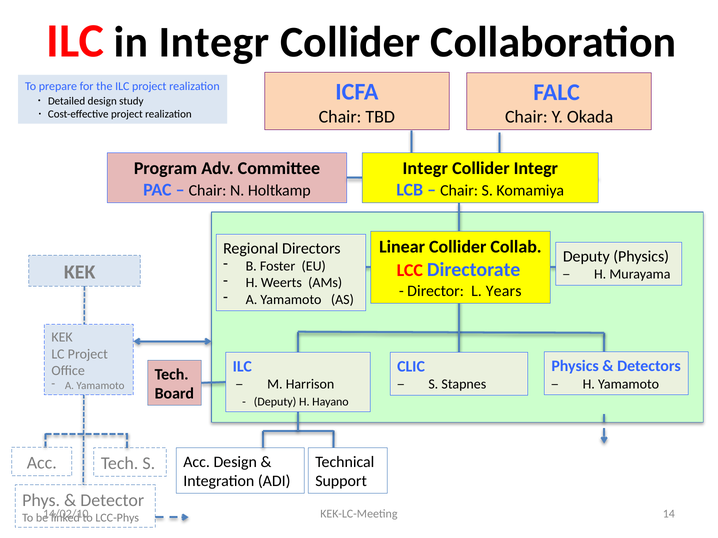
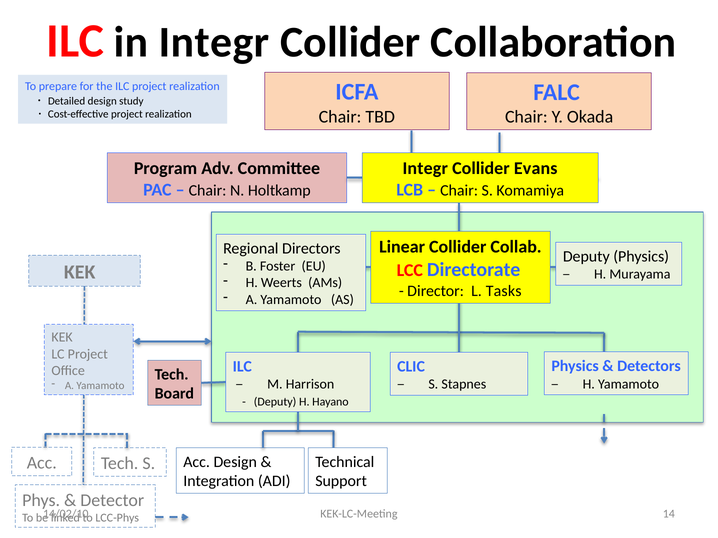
Collider Integr: Integr -> Evans
Years: Years -> Tasks
